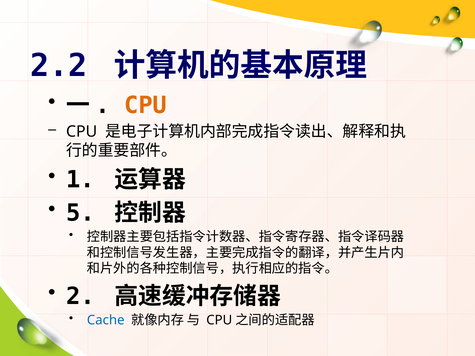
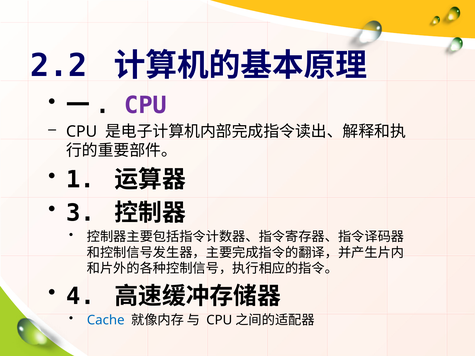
CPU at (145, 105) colour: orange -> purple
5: 5 -> 3
2: 2 -> 4
